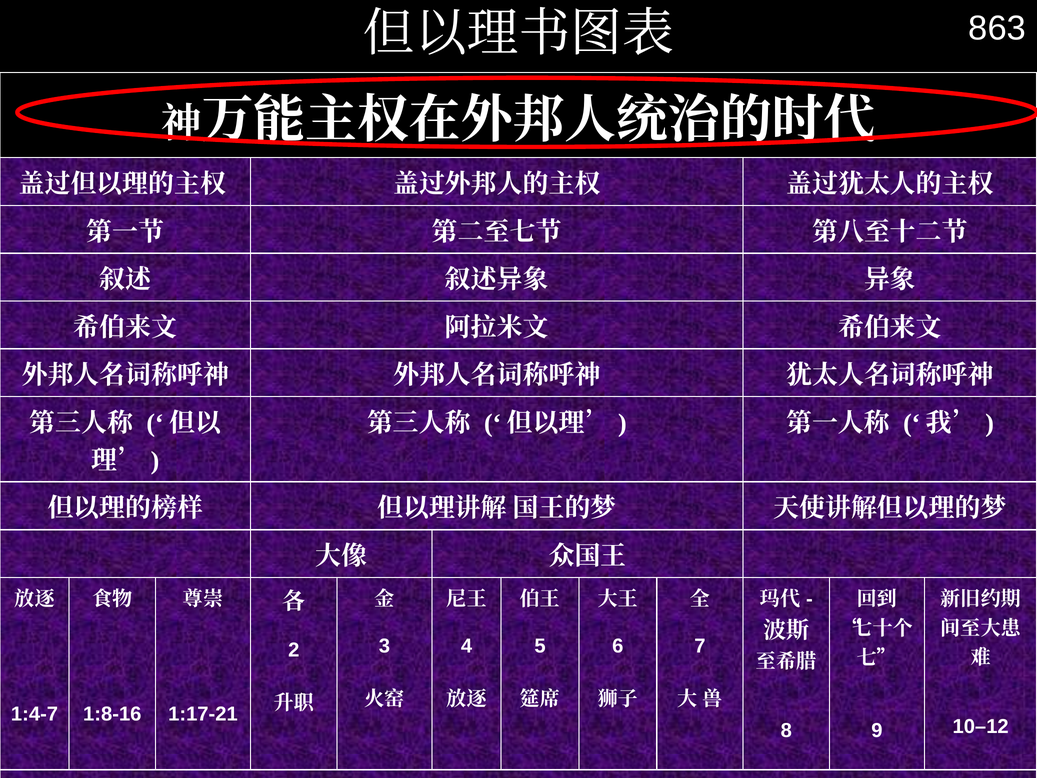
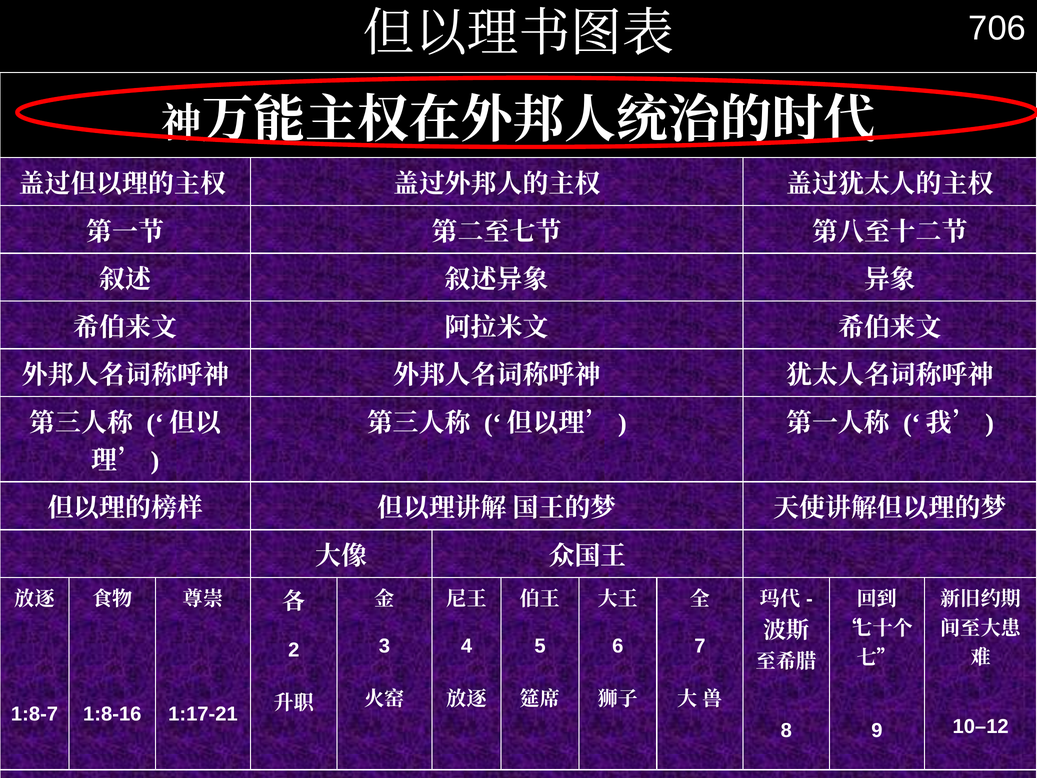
863: 863 -> 706
1:4-7: 1:4-7 -> 1:8-7
